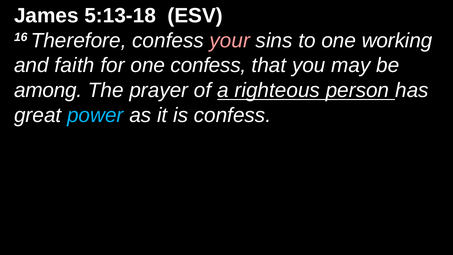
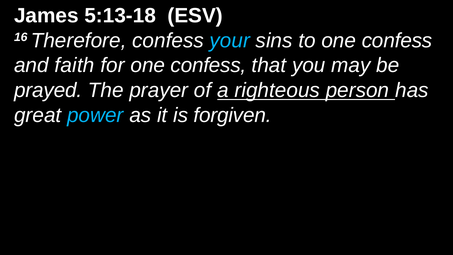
your colour: pink -> light blue
to one working: working -> confess
among: among -> prayed
is confess: confess -> forgiven
